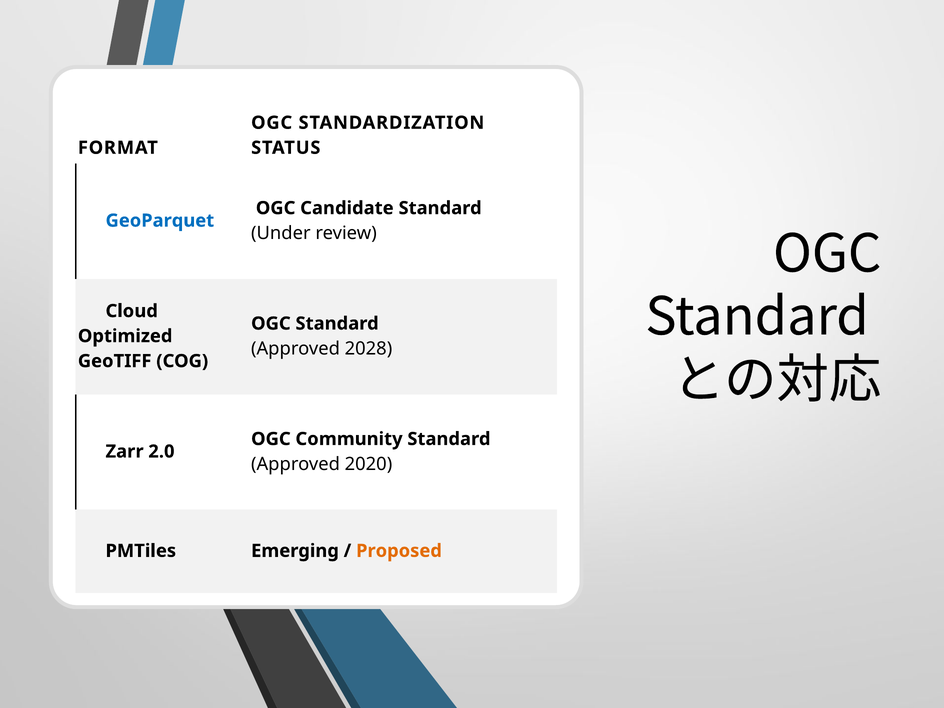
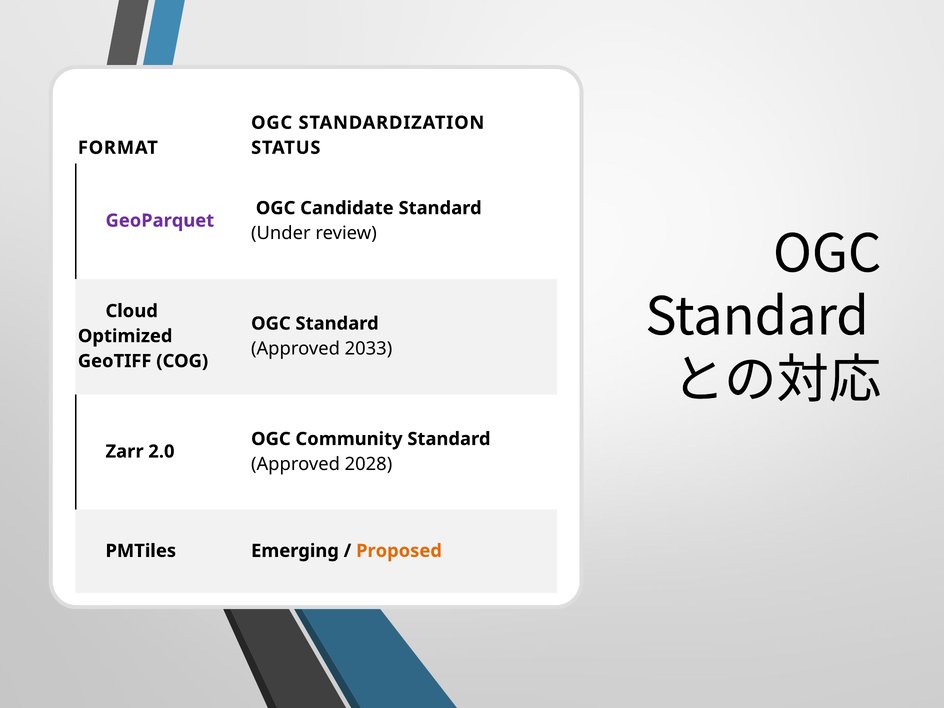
GeoParquet colour: blue -> purple
2028: 2028 -> 2033
2020: 2020 -> 2028
